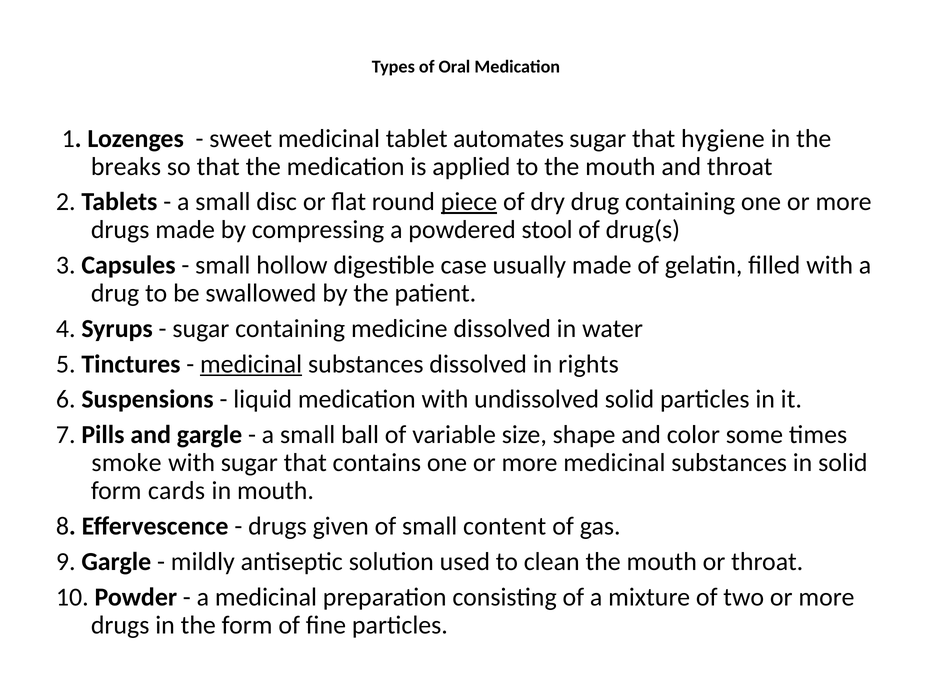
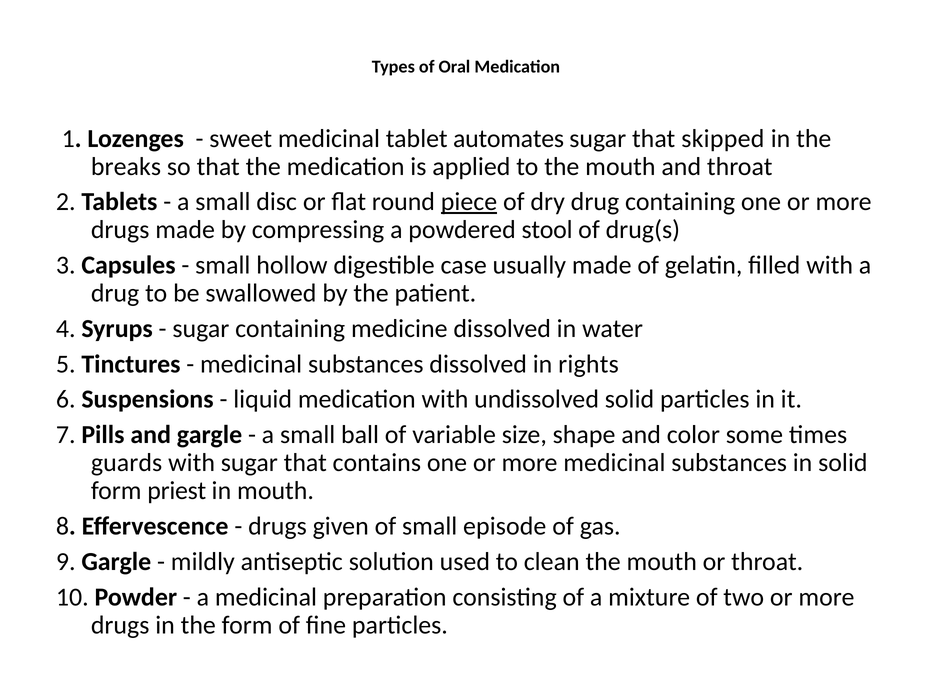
hygiene: hygiene -> skipped
medicinal at (251, 364) underline: present -> none
smoke: smoke -> guards
cards: cards -> priest
content: content -> episode
